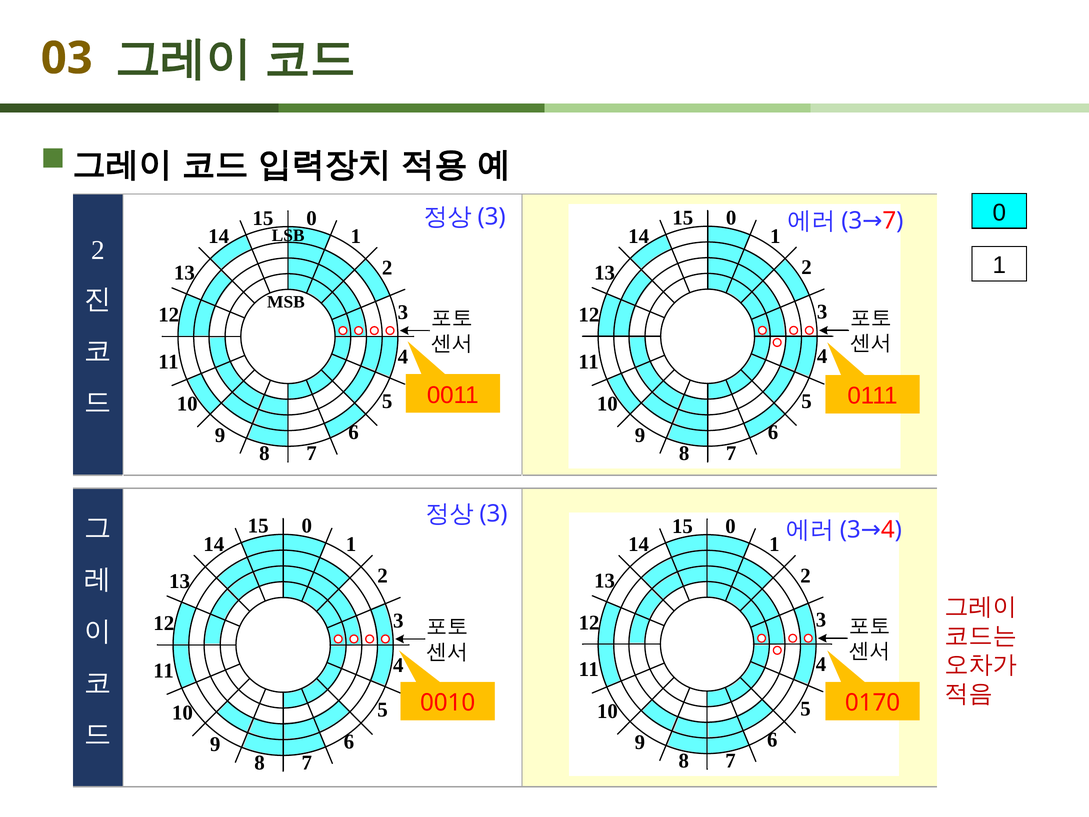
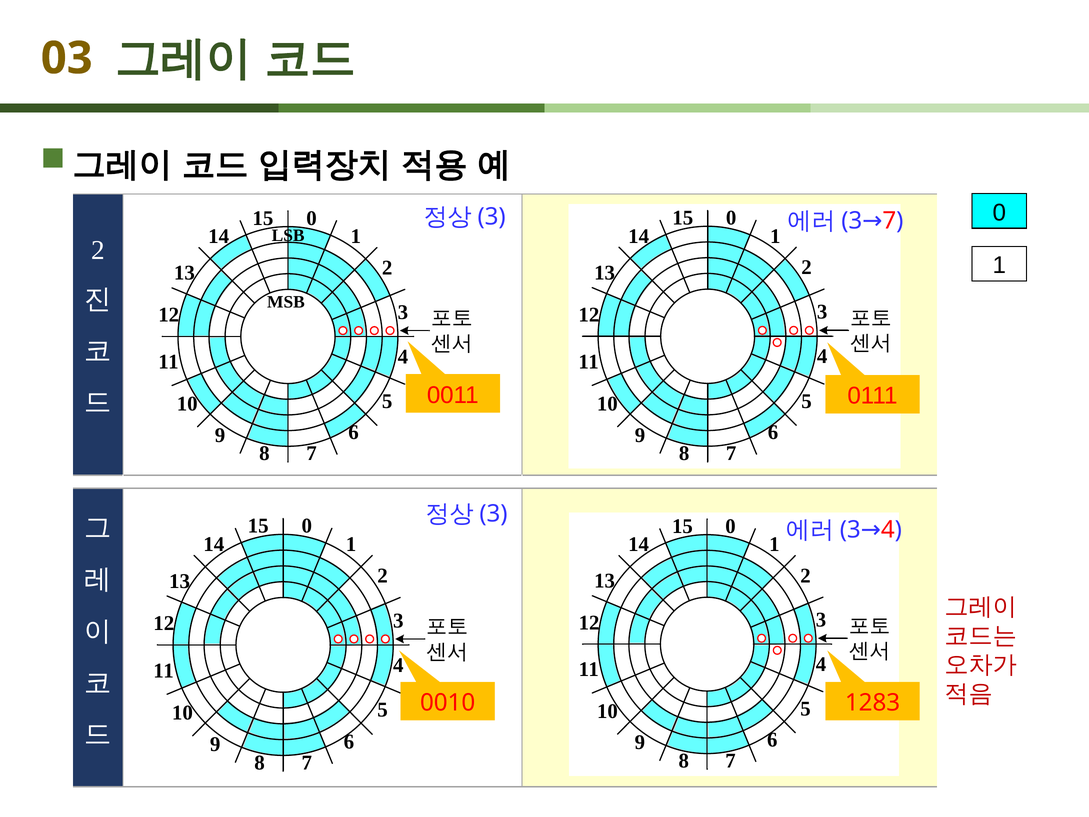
0170: 0170 -> 1283
